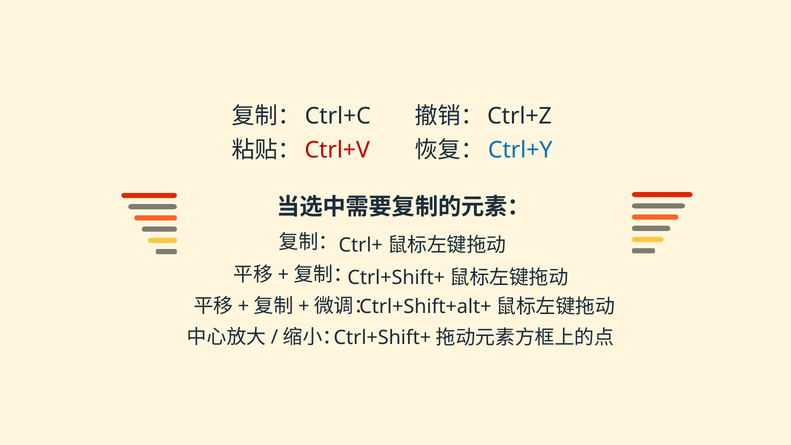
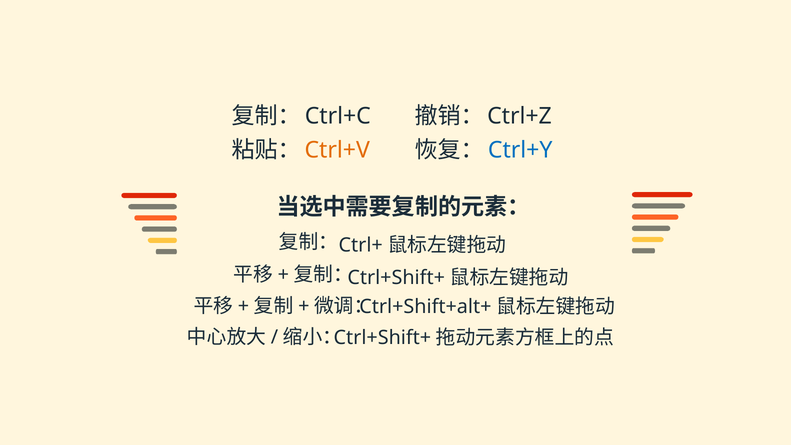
Ctrl+V colour: red -> orange
